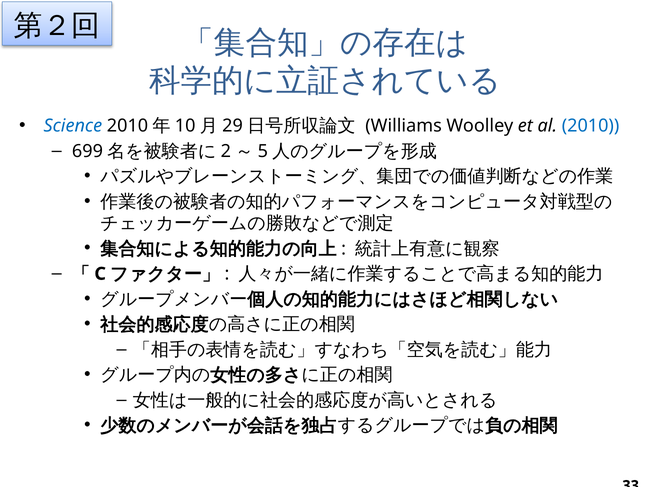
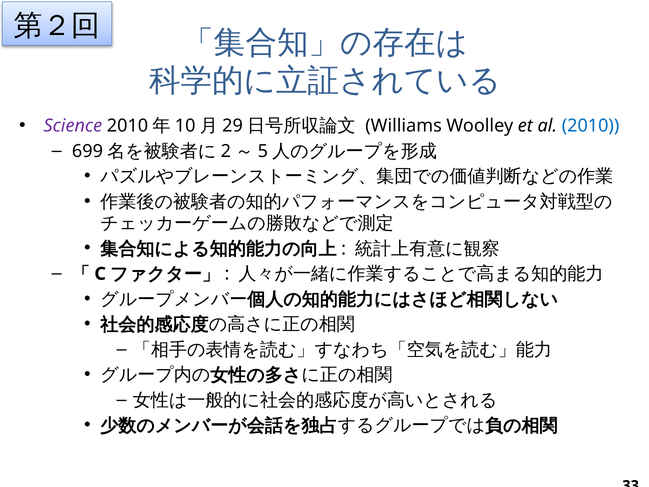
Science colour: blue -> purple
